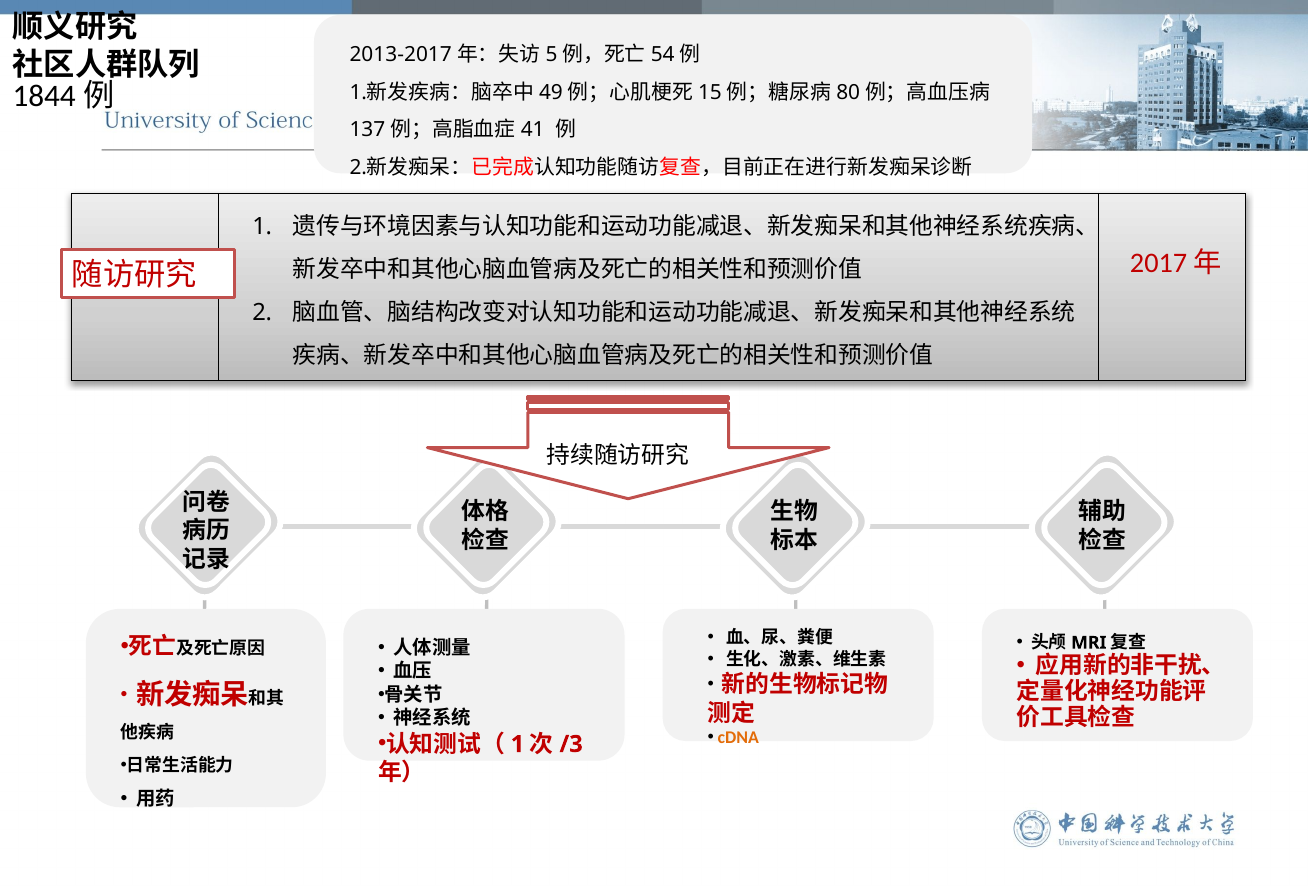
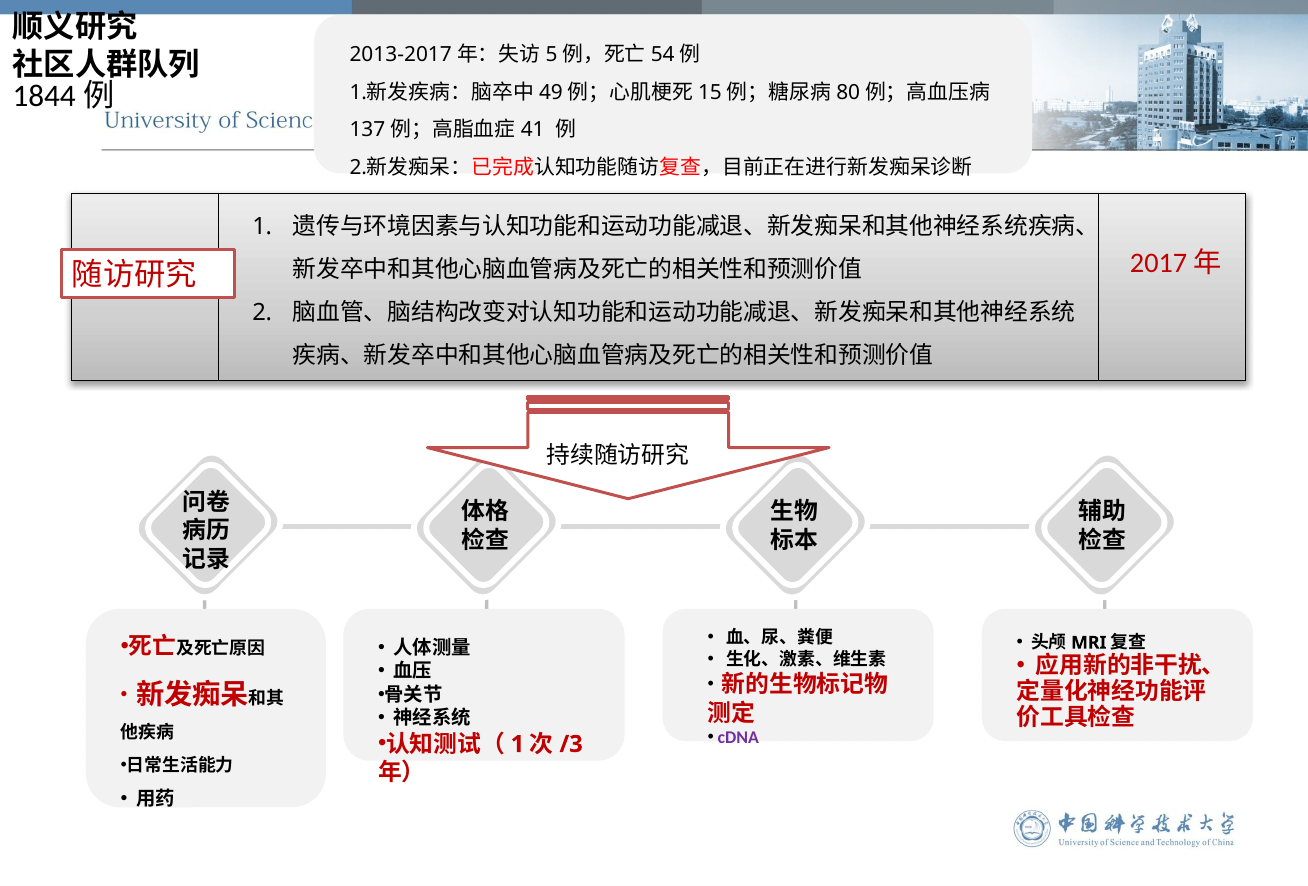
cDNA colour: orange -> purple
